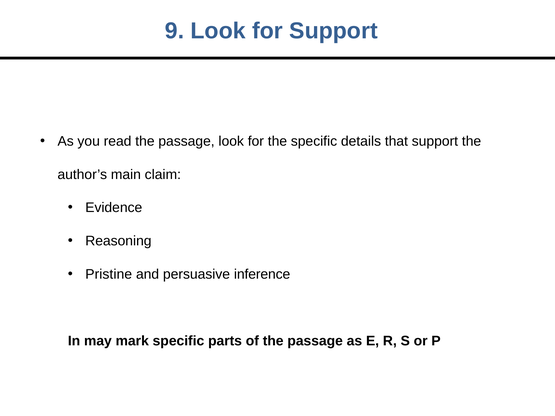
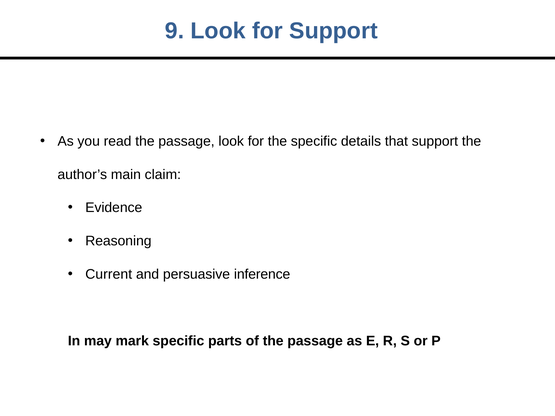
Pristine: Pristine -> Current
